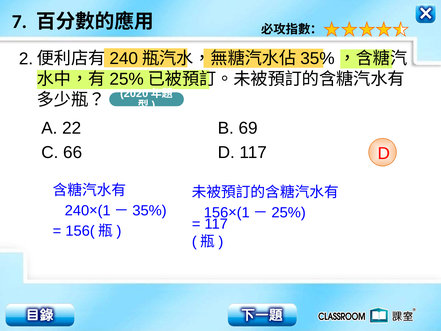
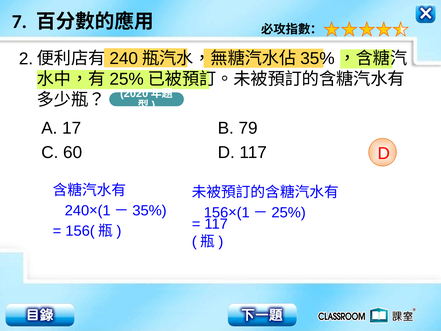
22: 22 -> 17
69: 69 -> 79
66: 66 -> 60
